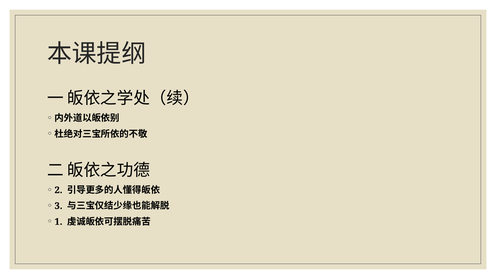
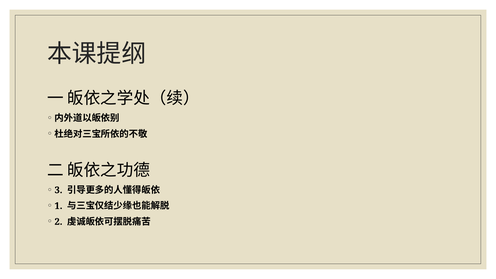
2: 2 -> 3
3: 3 -> 1
1: 1 -> 2
